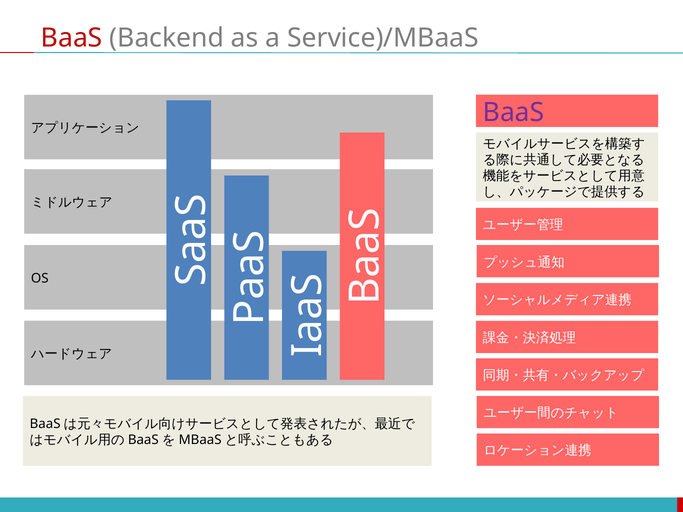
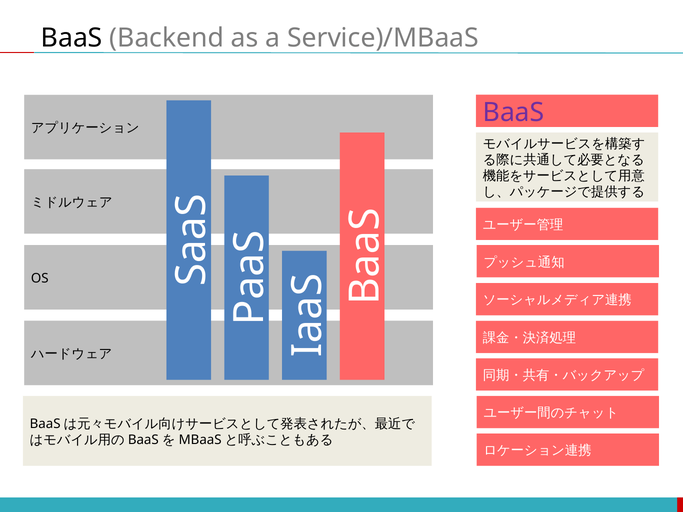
BaaS at (72, 38) colour: red -> black
